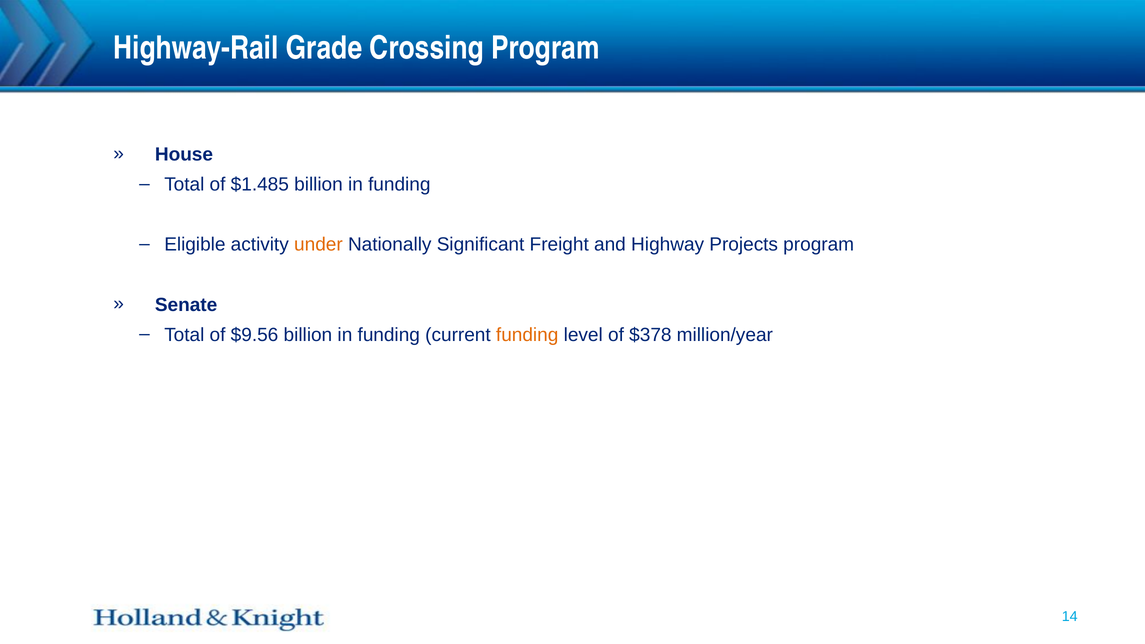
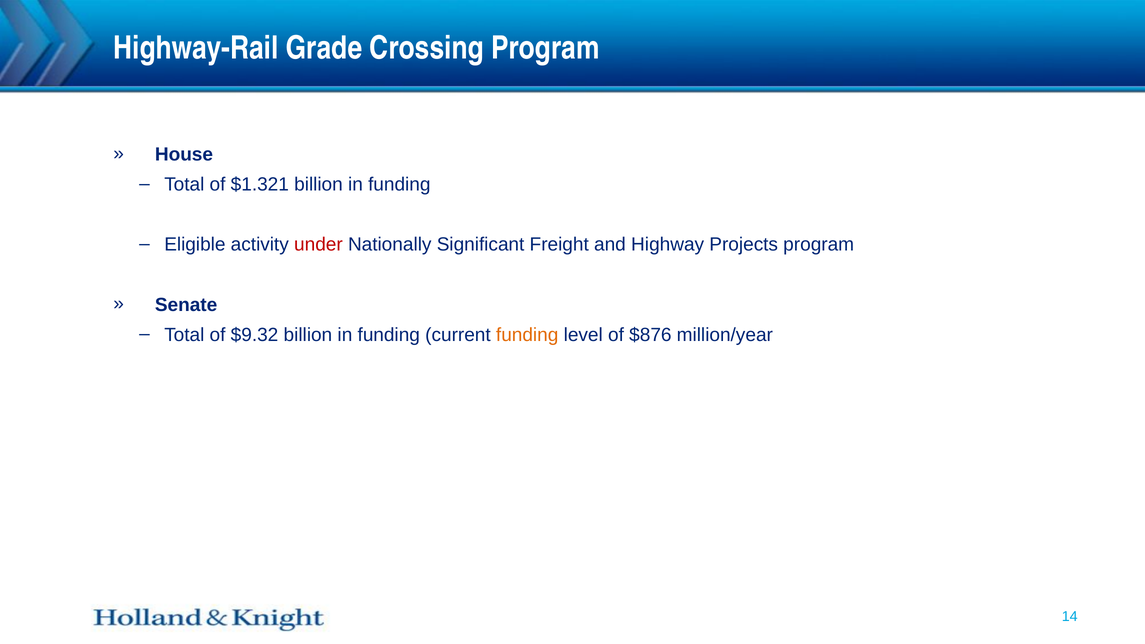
$1.485: $1.485 -> $1.321
under colour: orange -> red
$9.56: $9.56 -> $9.32
$378: $378 -> $876
